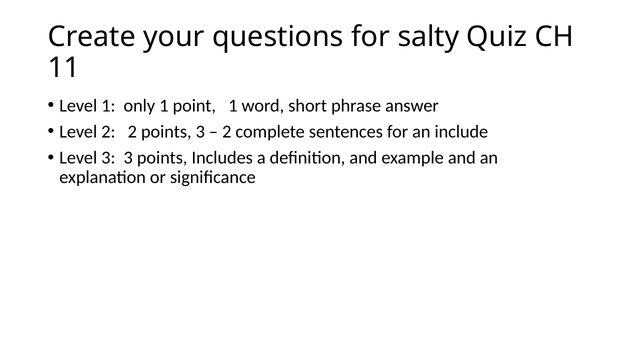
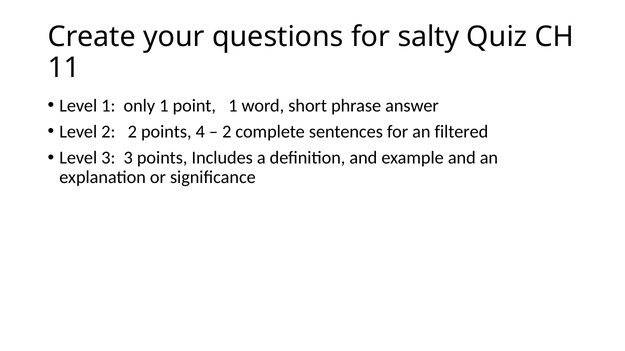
points 3: 3 -> 4
include: include -> filtered
